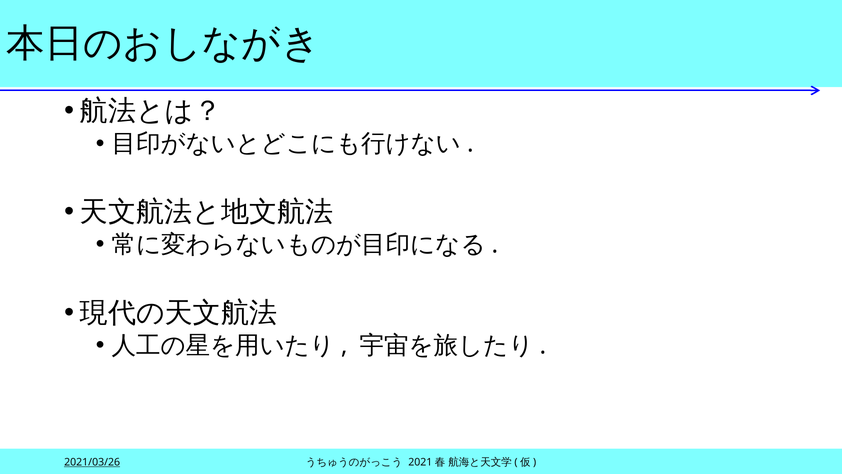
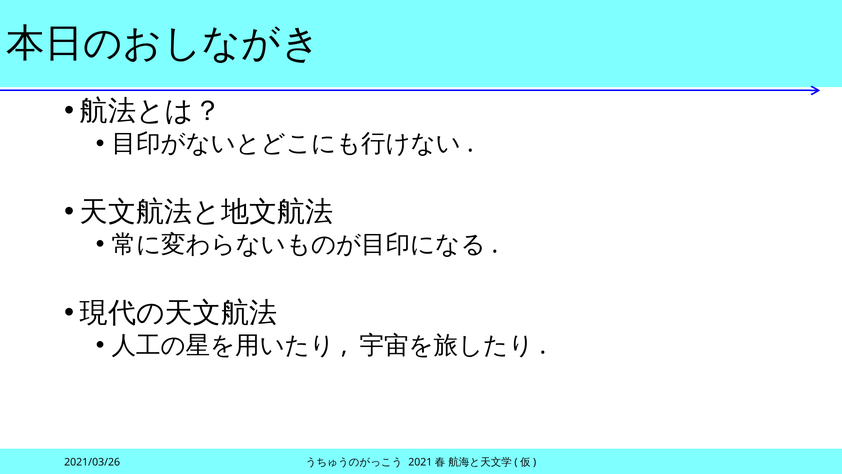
2021/03/26 underline: present -> none
